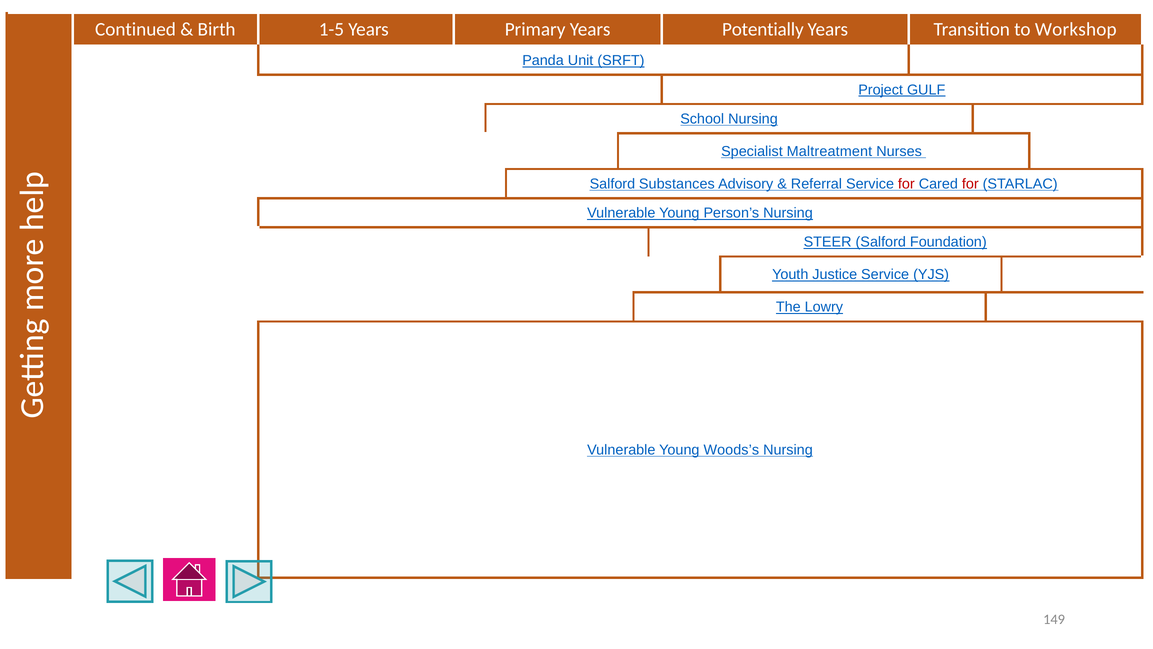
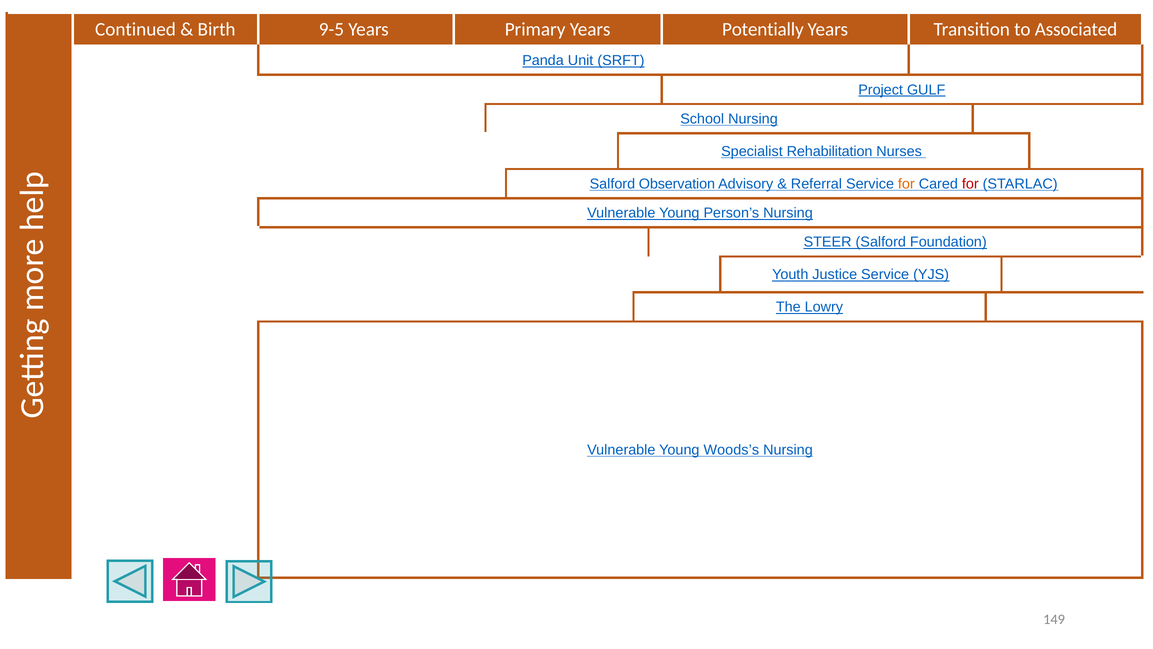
1-5: 1-5 -> 9-5
Workshop: Workshop -> Associated
Maltreatment: Maltreatment -> Rehabilitation
Substances: Substances -> Observation
for at (906, 184) colour: red -> orange
